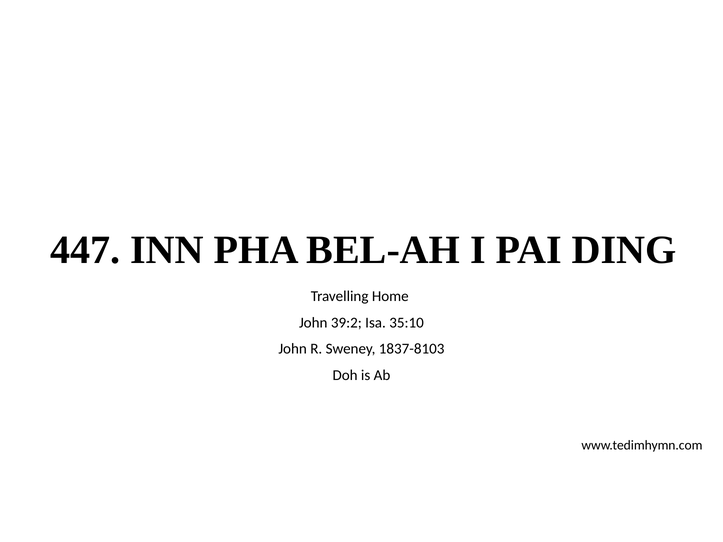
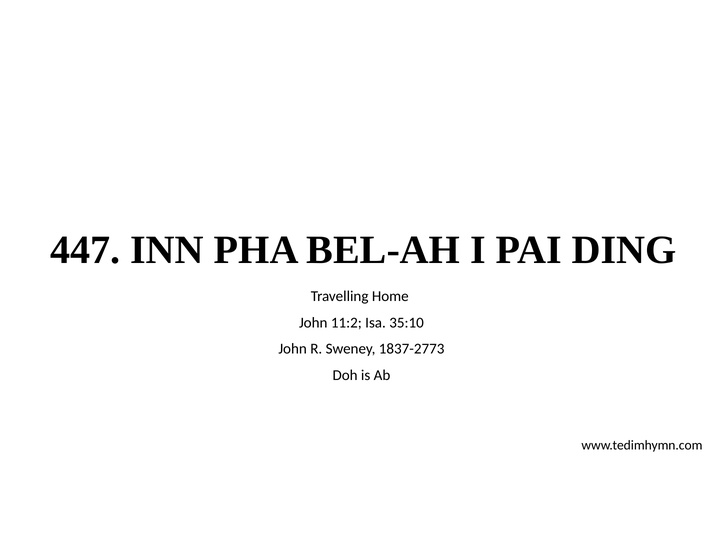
39:2: 39:2 -> 11:2
1837-8103: 1837-8103 -> 1837-2773
